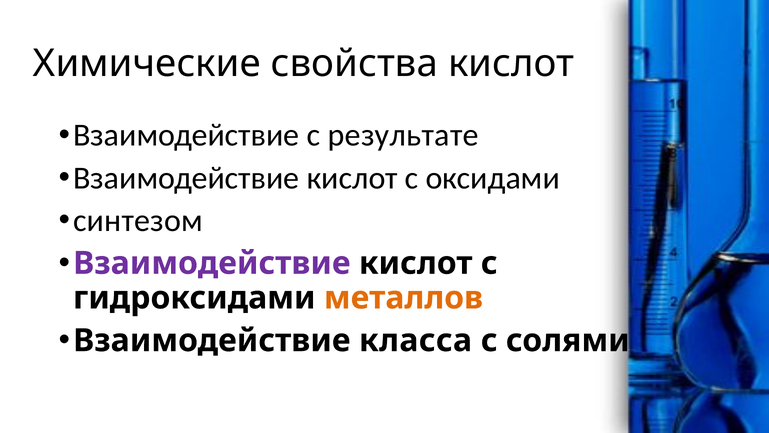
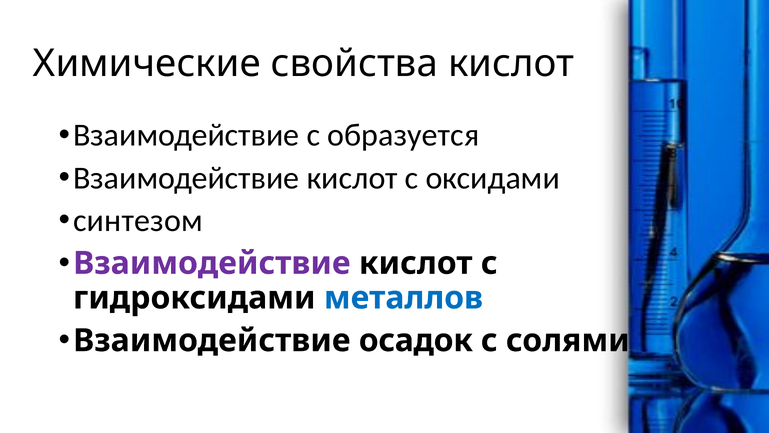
результате: результате -> образуется
металлов colour: orange -> blue
класса: класса -> осадок
